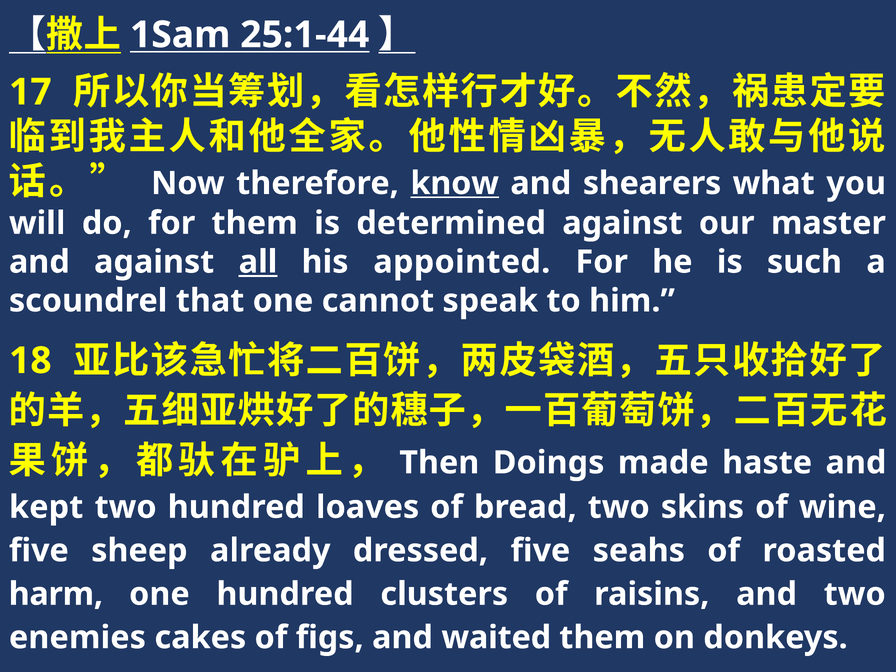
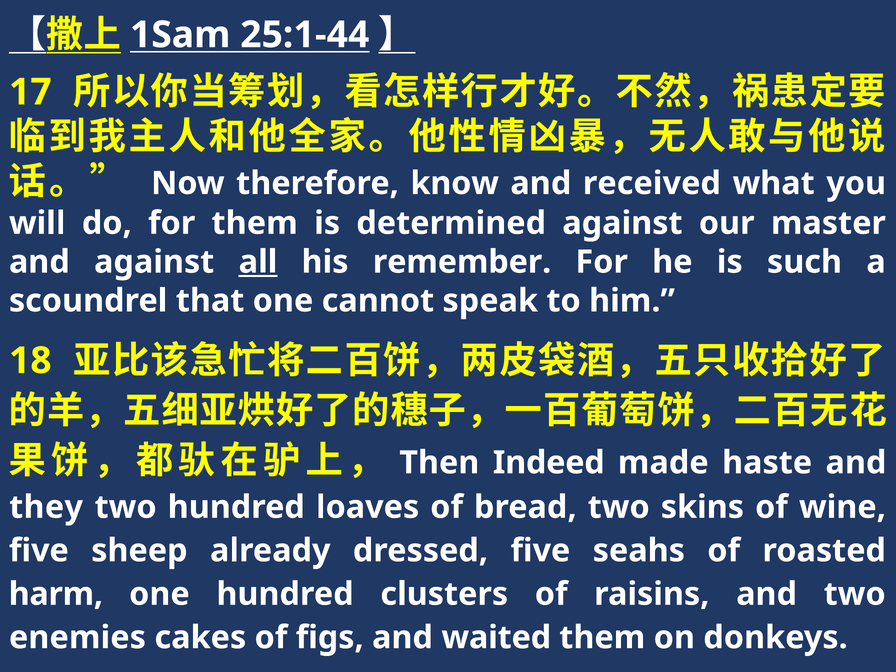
know underline: present -> none
shearers: shearers -> received
appointed: appointed -> remember
Doings: Doings -> Indeed
kept: kept -> they
